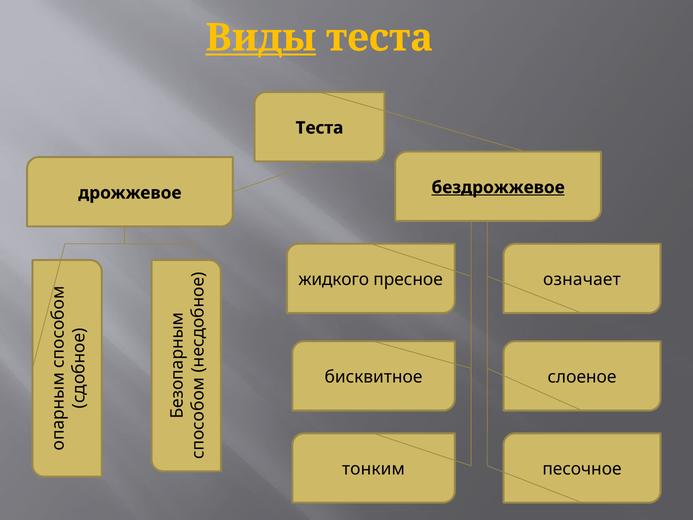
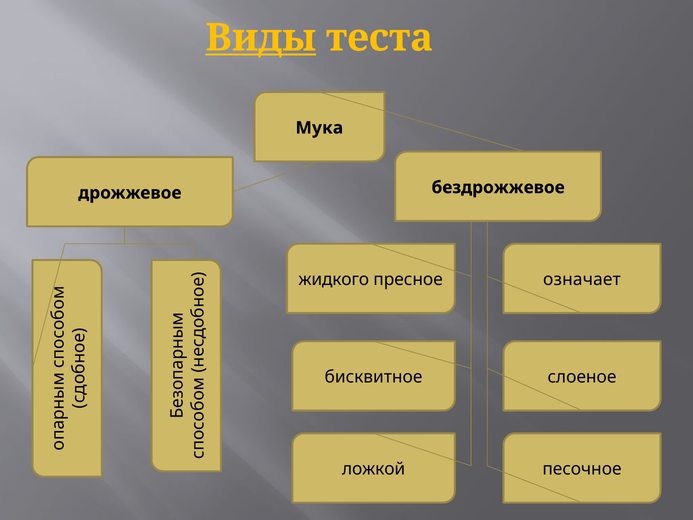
Теста at (319, 128): Теста -> Мука
бездрожжевое underline: present -> none
тонким: тонким -> ложкой
